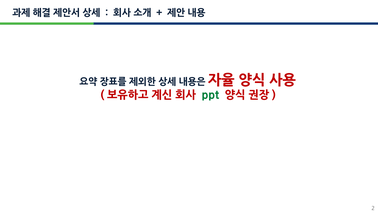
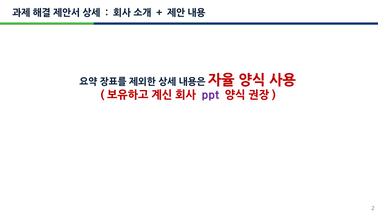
ppt colour: green -> purple
